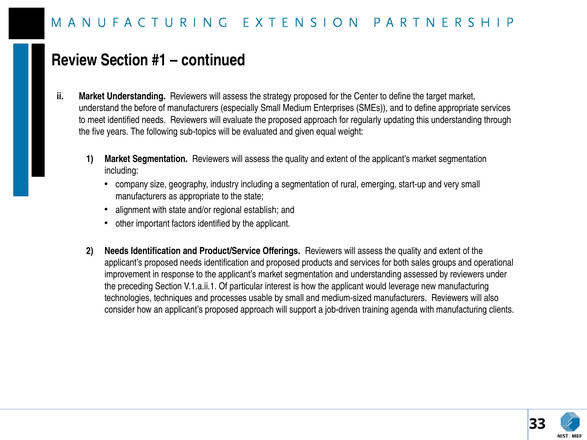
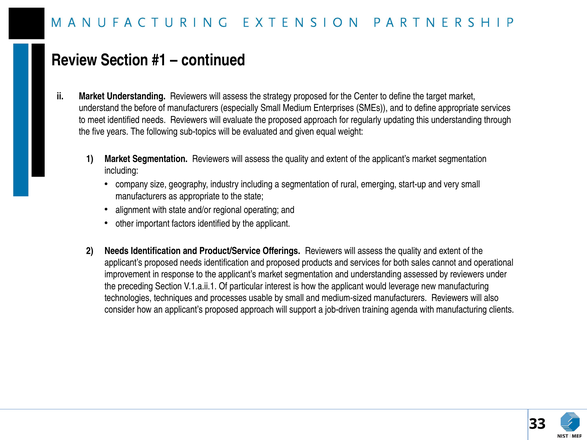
establish: establish -> operating
groups: groups -> cannot
